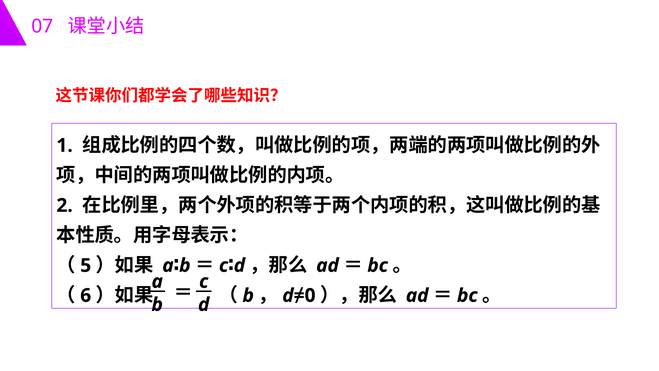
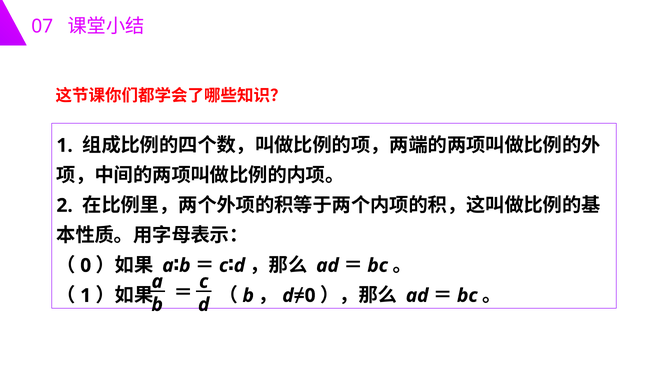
5 at (86, 265): 5 -> 0
6 at (86, 295): 6 -> 1
